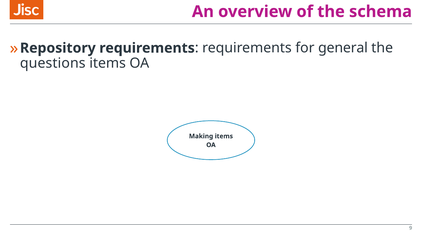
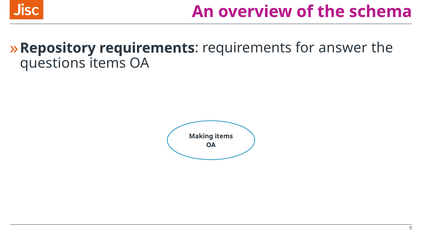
general: general -> answer
